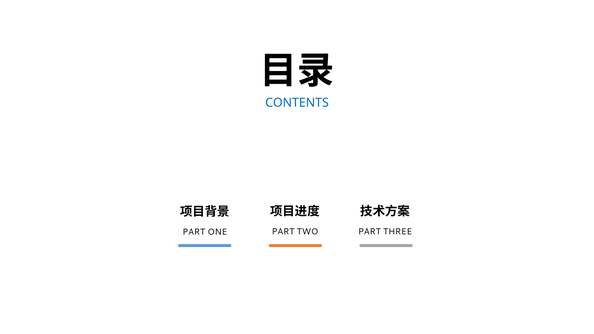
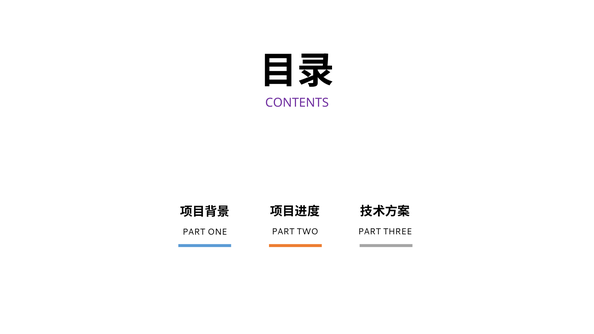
CONTENTS colour: blue -> purple
